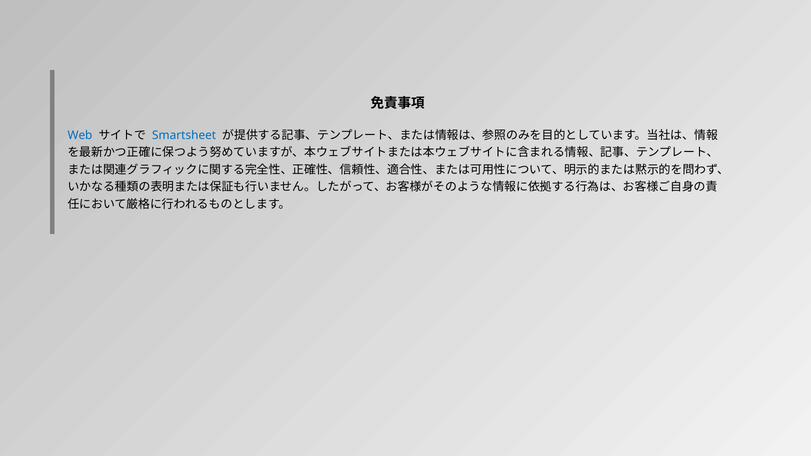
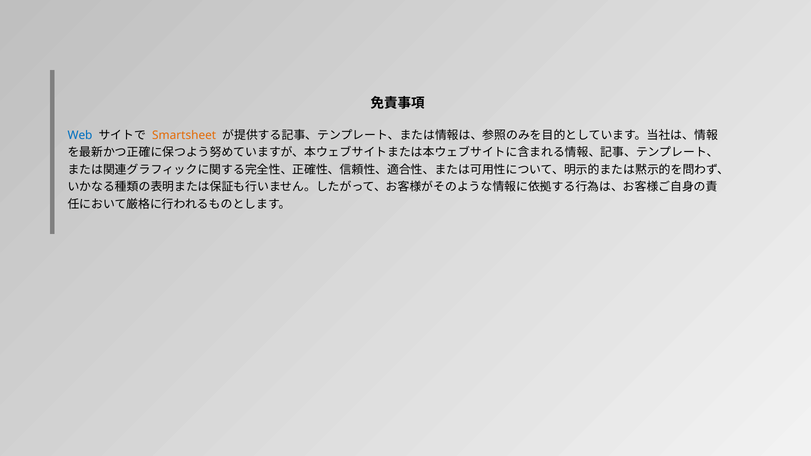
Smartsheet colour: blue -> orange
